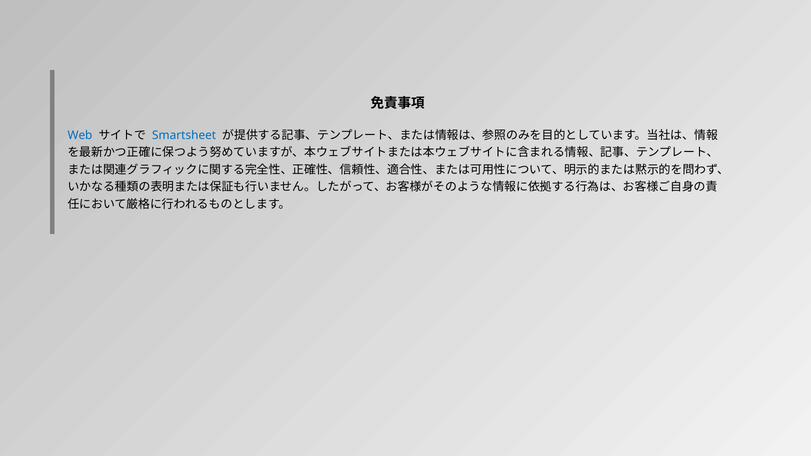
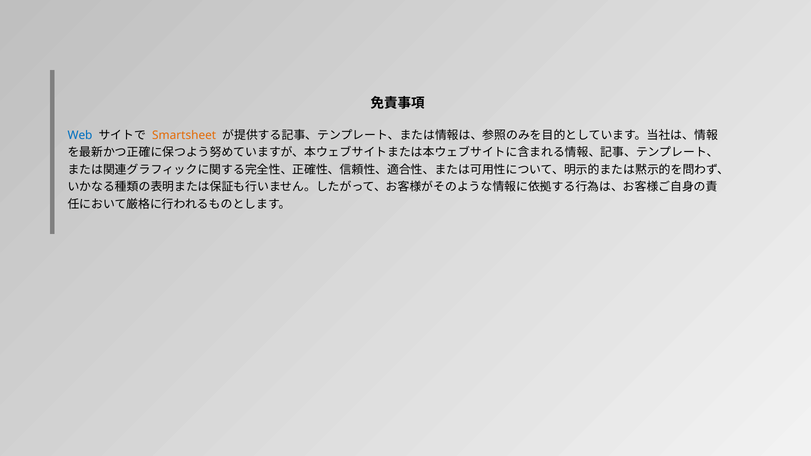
Smartsheet colour: blue -> orange
